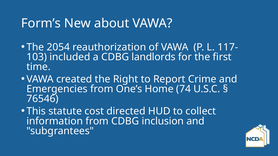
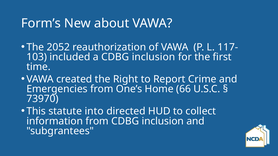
2054: 2054 -> 2052
a CDBG landlords: landlords -> inclusion
74: 74 -> 66
76546: 76546 -> 73970
cost: cost -> into
